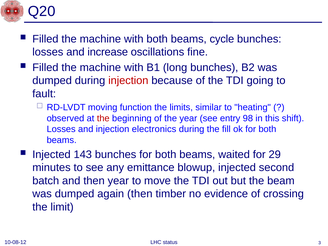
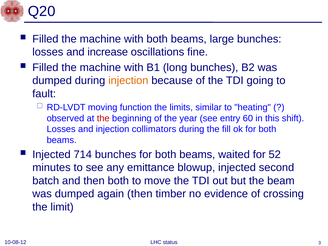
cycle: cycle -> large
injection at (128, 81) colour: red -> orange
98: 98 -> 60
electronics: electronics -> collimators
143: 143 -> 714
29: 29 -> 52
then year: year -> both
